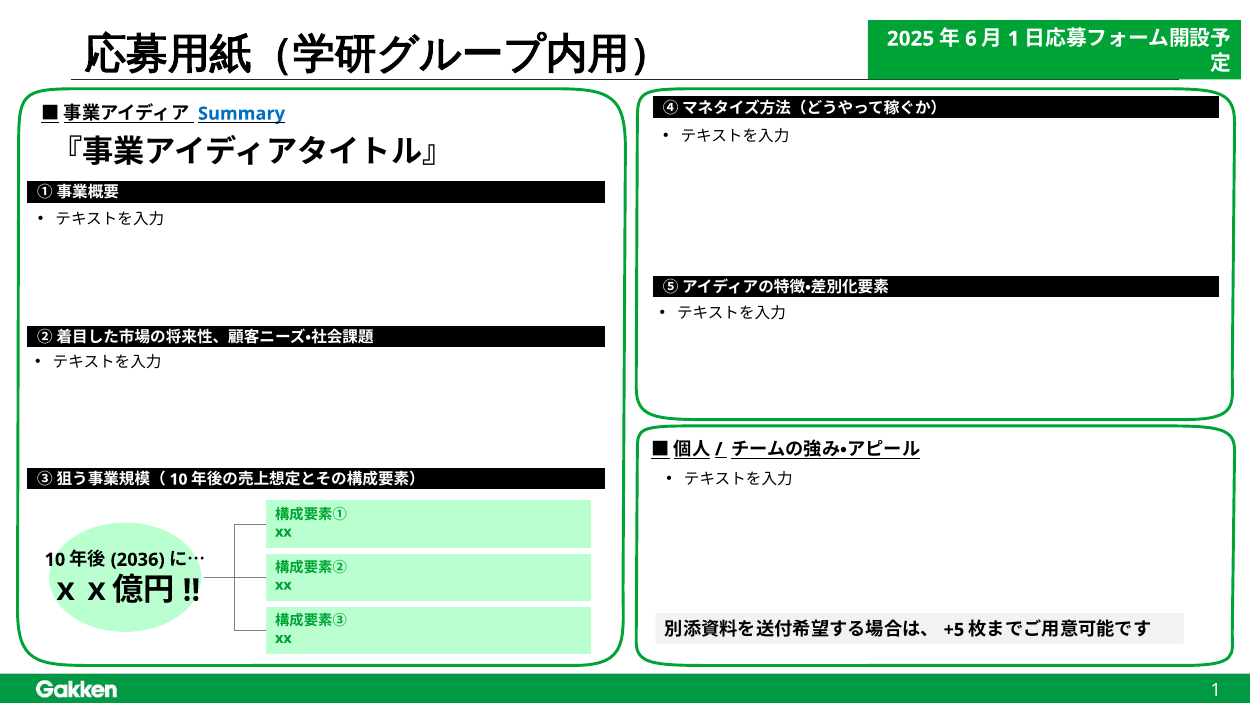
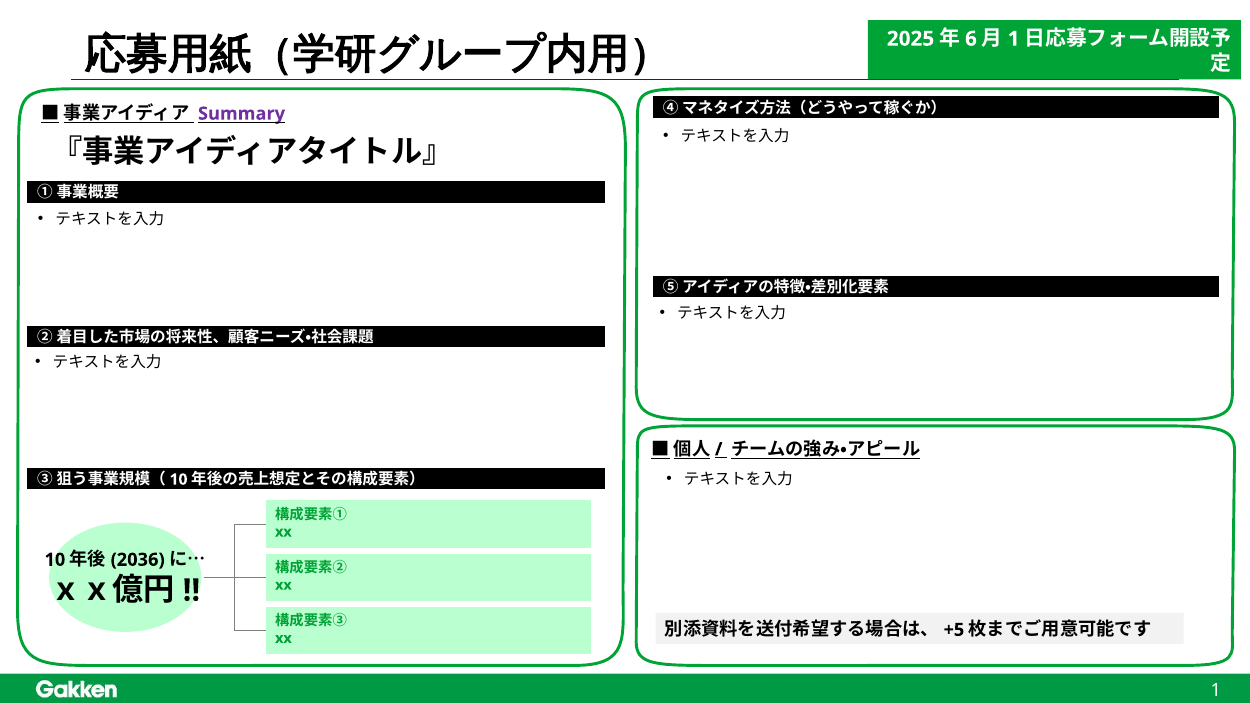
Summary colour: blue -> purple
